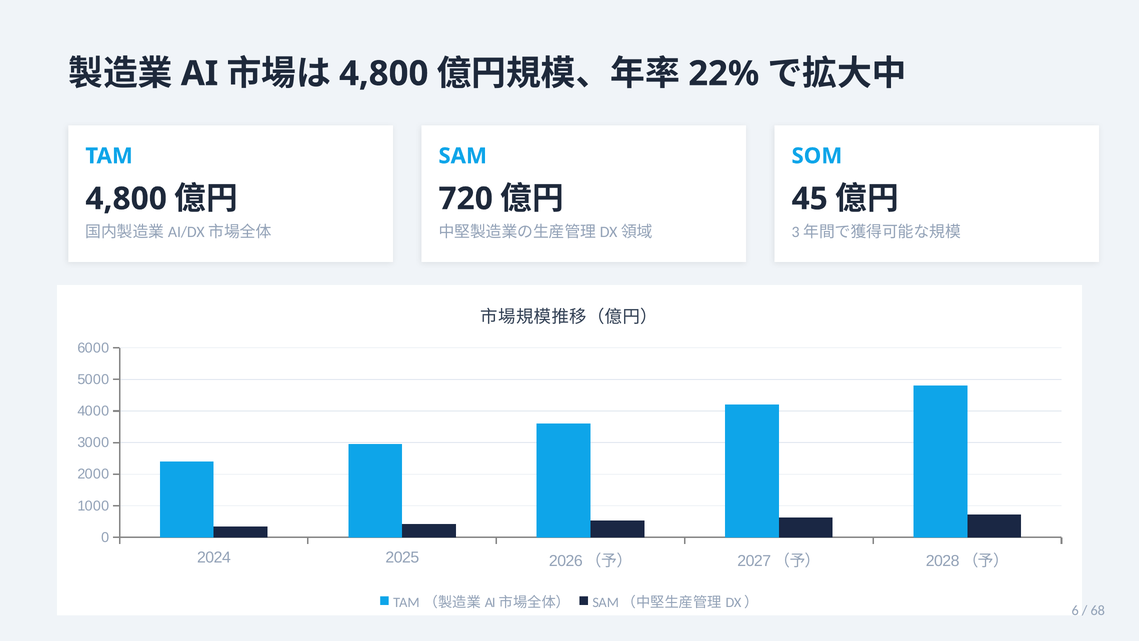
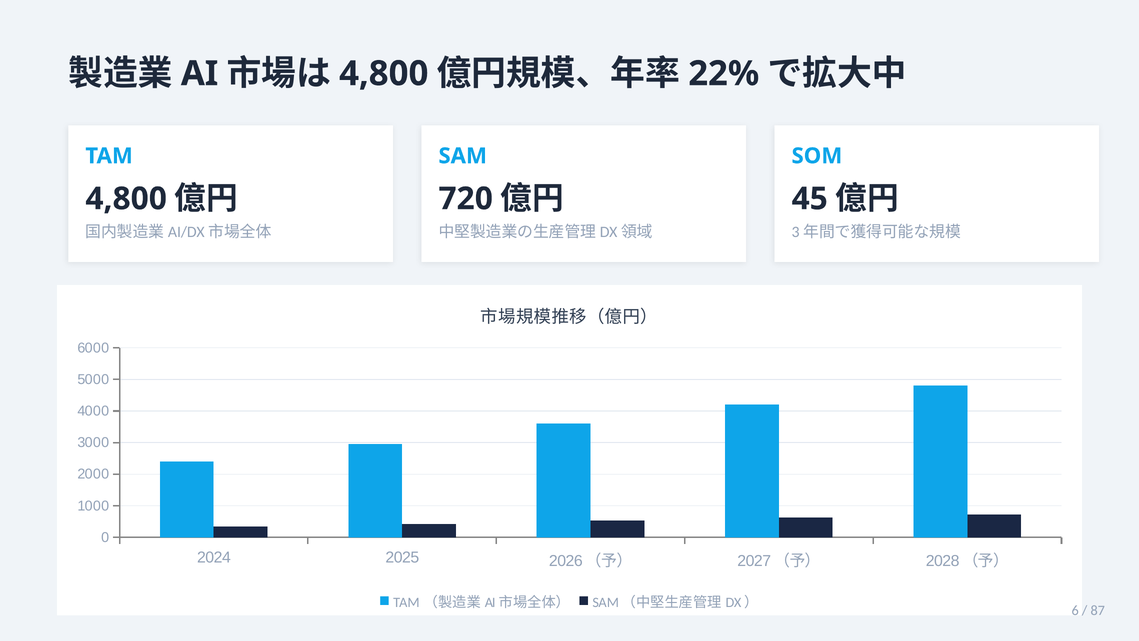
68: 68 -> 87
